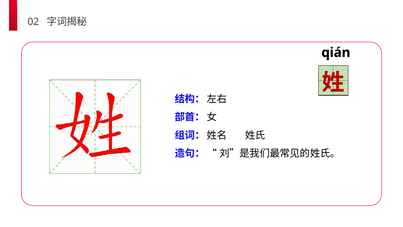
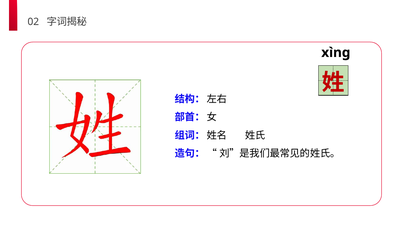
qián: qián -> xìnɡ
